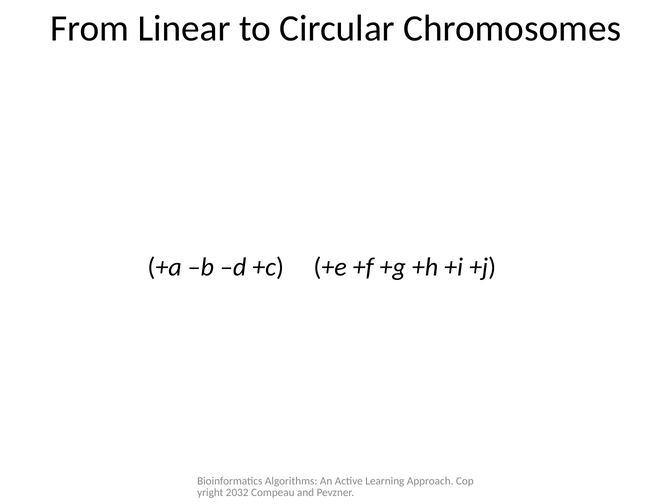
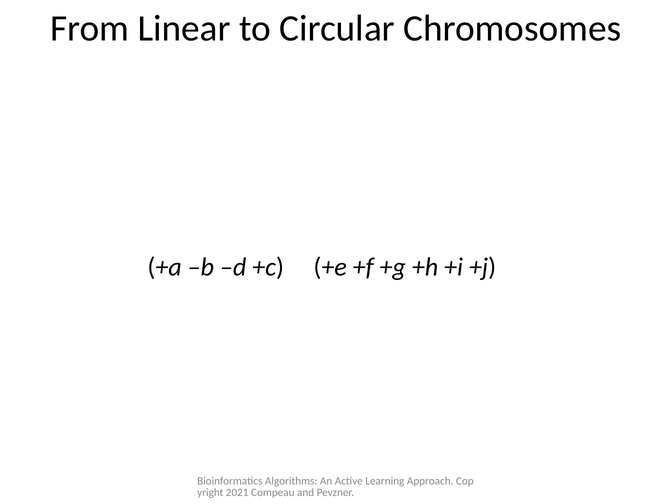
2032: 2032 -> 2021
